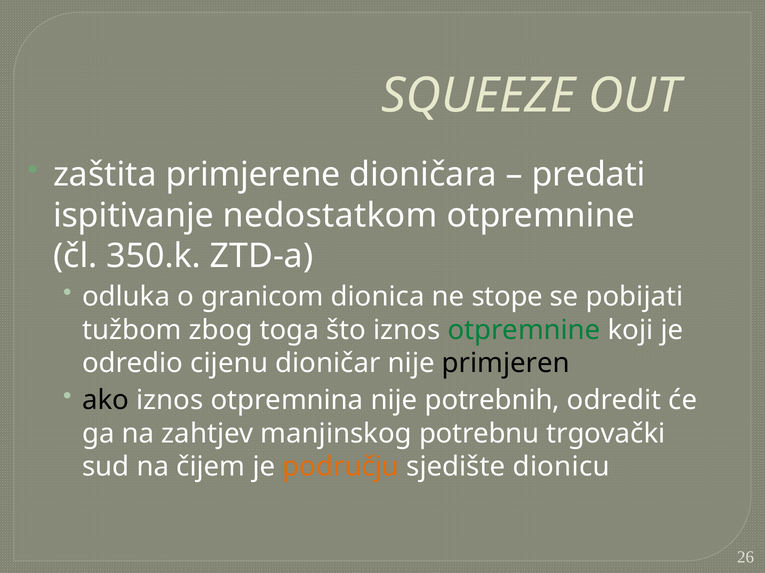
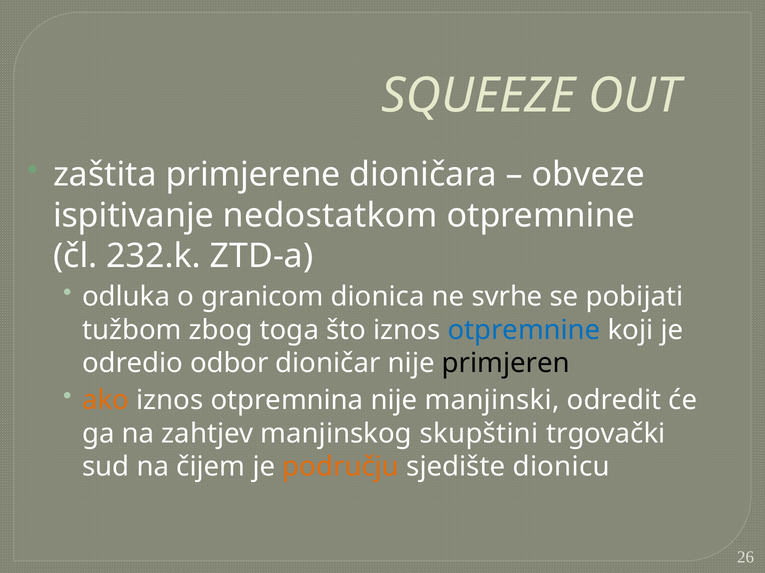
predati: predati -> obveze
350.k: 350.k -> 232.k
stope: stope -> svrhe
otpremnine at (524, 330) colour: green -> blue
cijenu: cijenu -> odbor
ako colour: black -> orange
potrebnih: potrebnih -> manjinski
potrebnu: potrebnu -> skupštini
